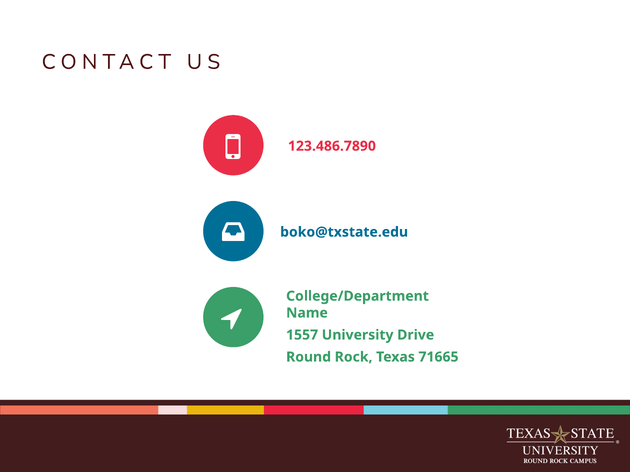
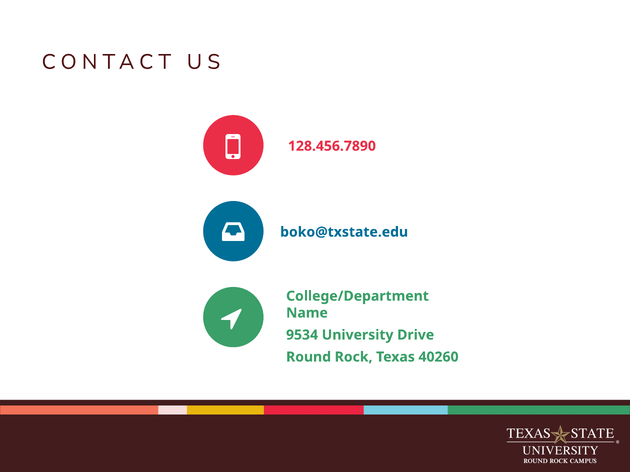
123.486.7890: 123.486.7890 -> 128.456.7890
1557: 1557 -> 9534
71665: 71665 -> 40260
